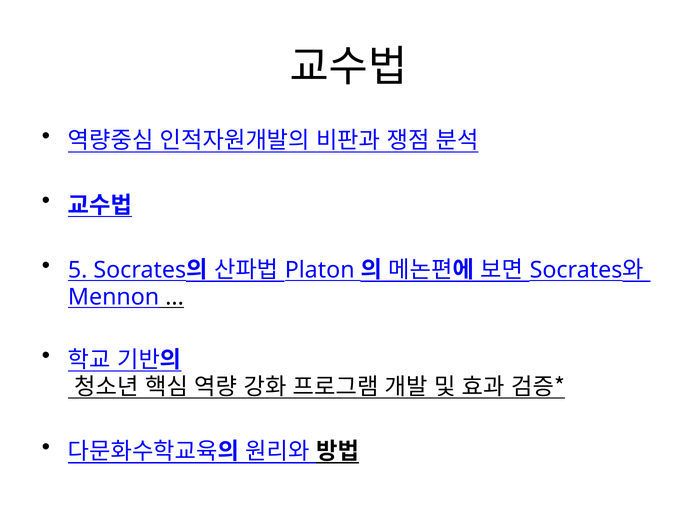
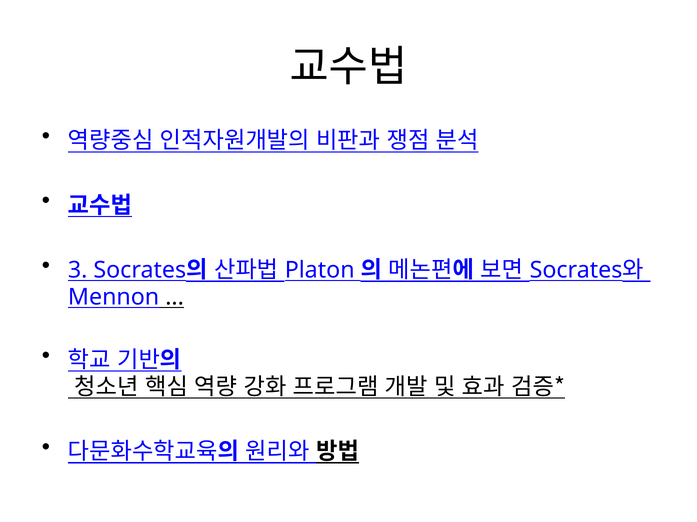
5: 5 -> 3
